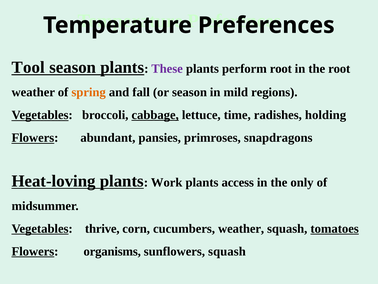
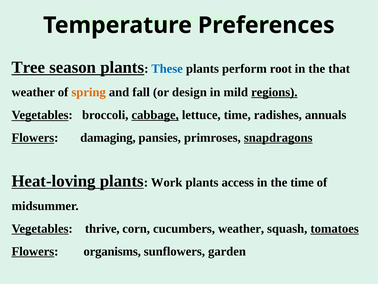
Tool: Tool -> Tree
These colour: purple -> blue
the root: root -> that
or season: season -> design
regions underline: none -> present
holding: holding -> annuals
abundant: abundant -> damaging
snapdragons underline: none -> present
the only: only -> time
sunflowers squash: squash -> garden
